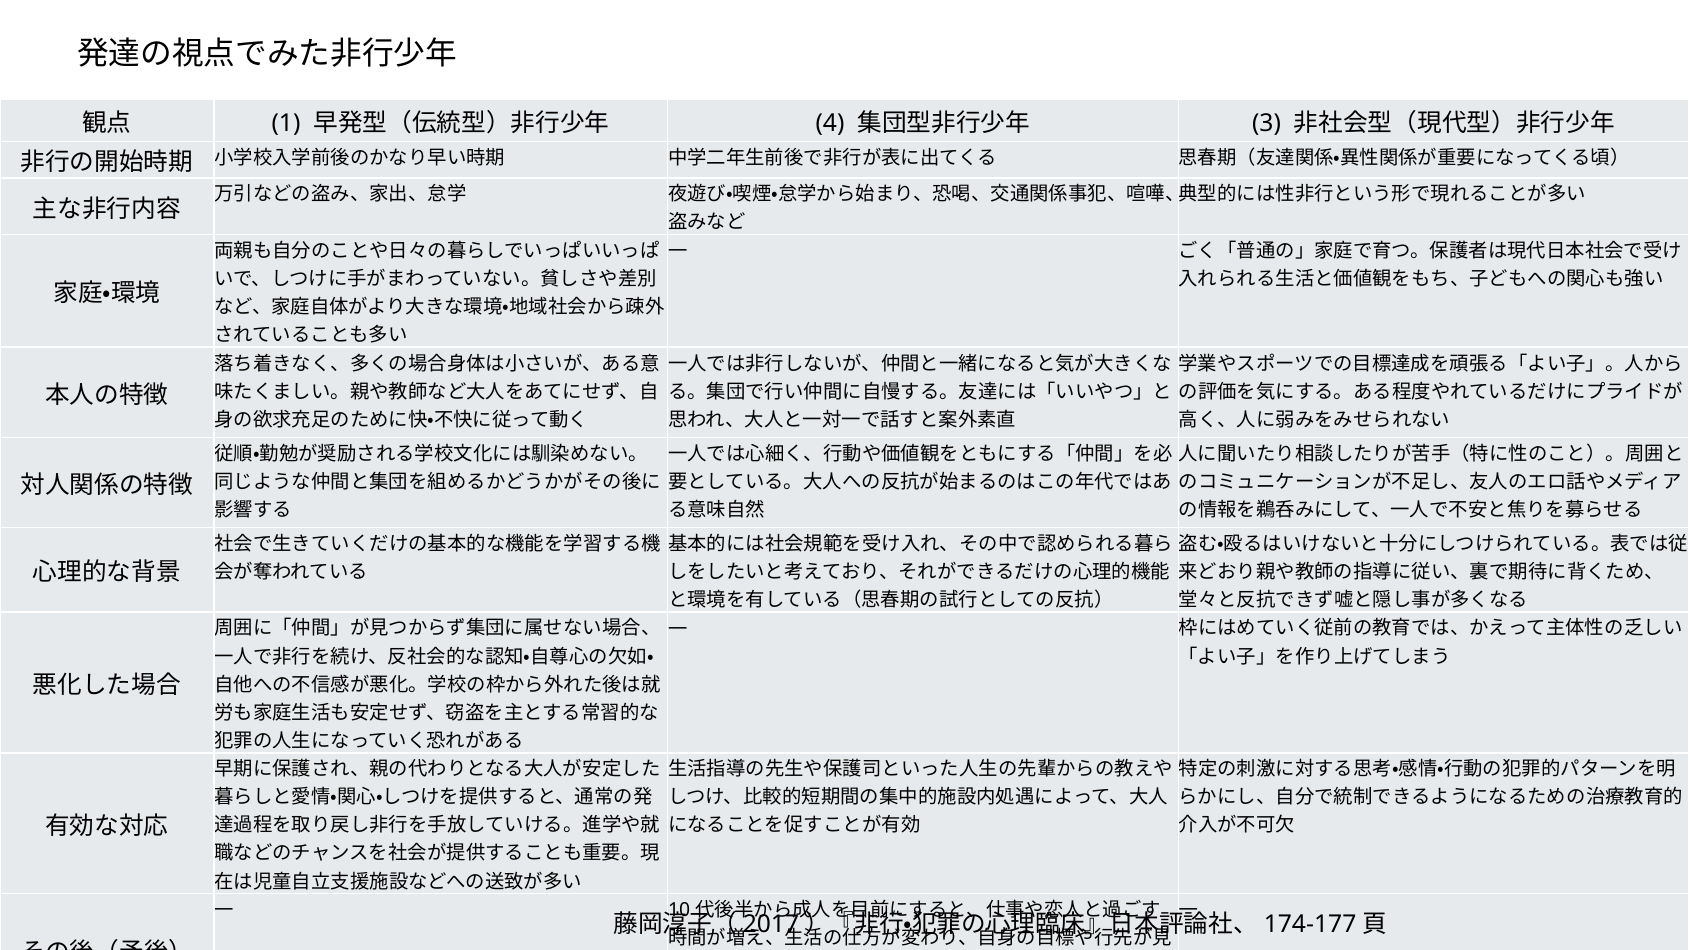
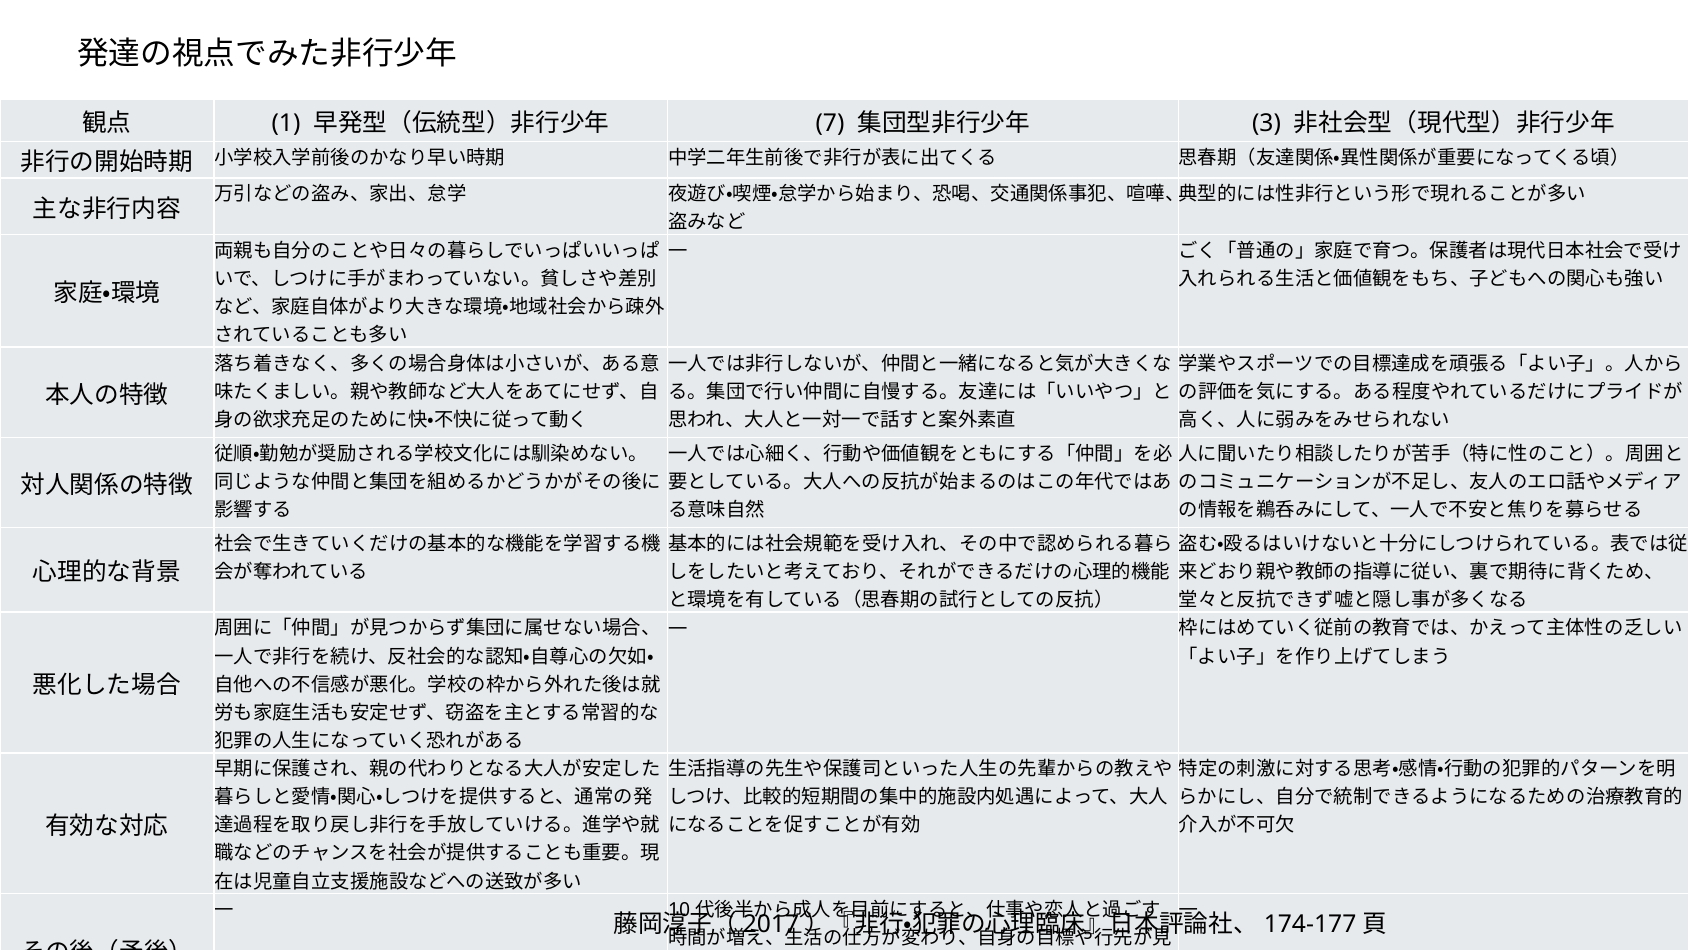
4: 4 -> 7
